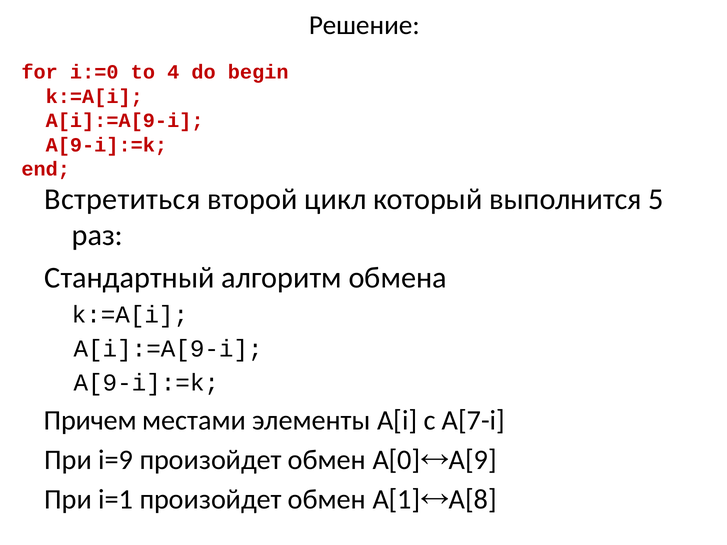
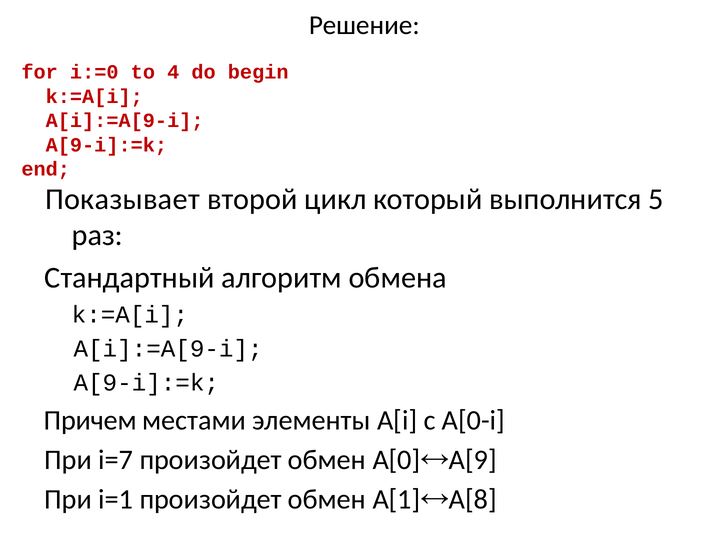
Встретиться: Встретиться -> Показывает
A[7-i: A[7-i -> A[0-i
i=9: i=9 -> i=7
